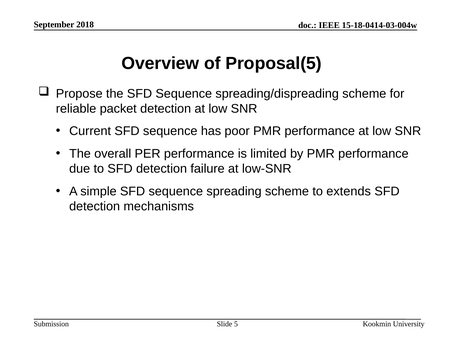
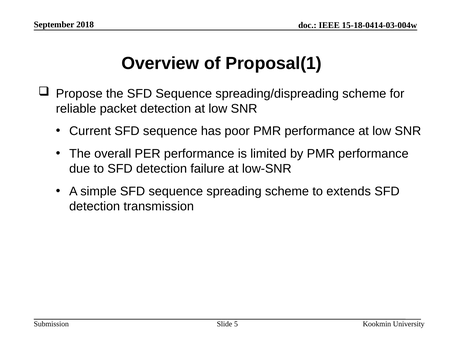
Proposal(5: Proposal(5 -> Proposal(1
mechanisms: mechanisms -> transmission
